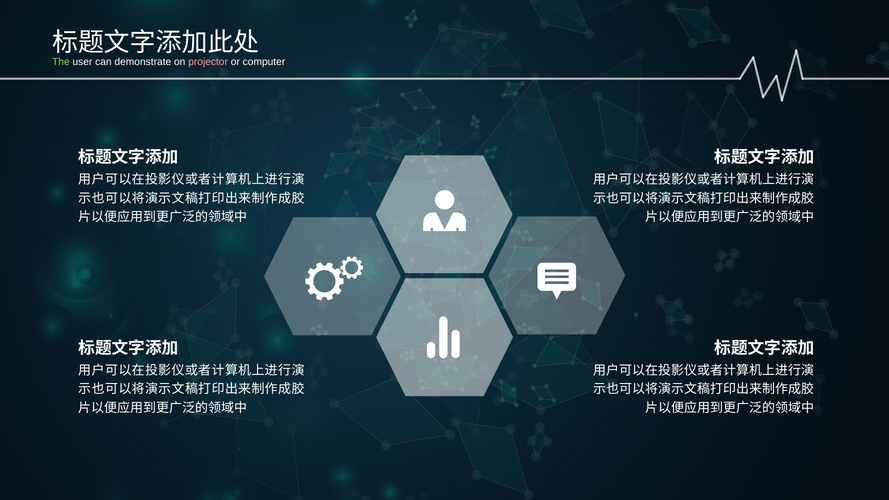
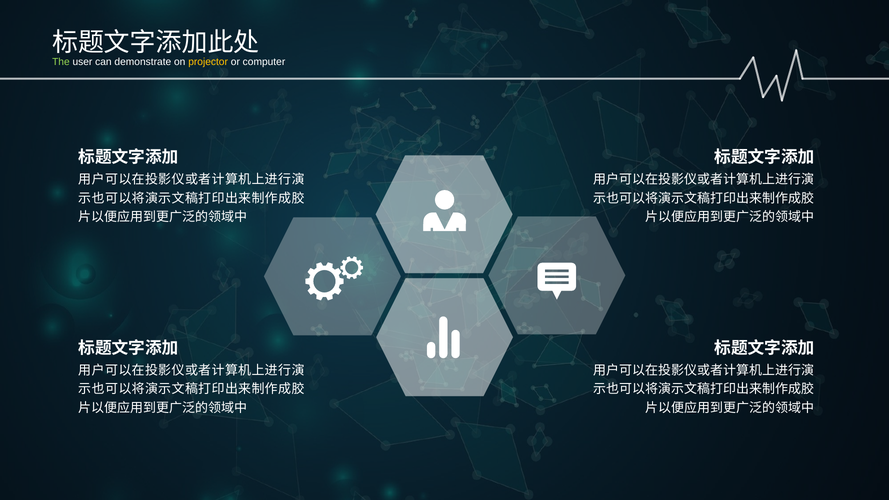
projector colour: pink -> yellow
